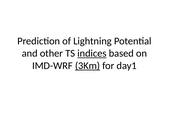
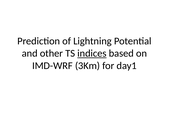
3Km underline: present -> none
